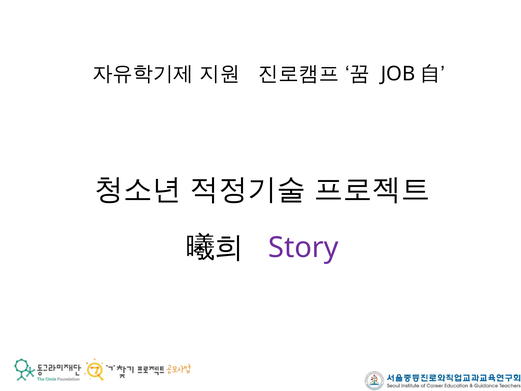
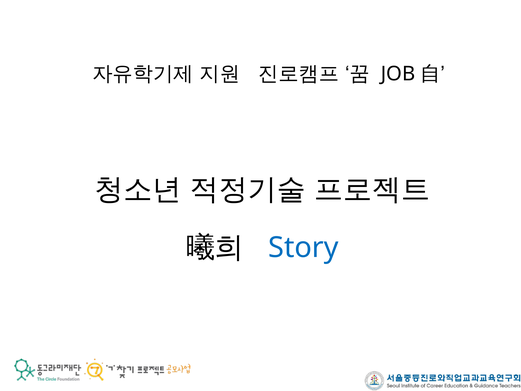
Story colour: purple -> blue
